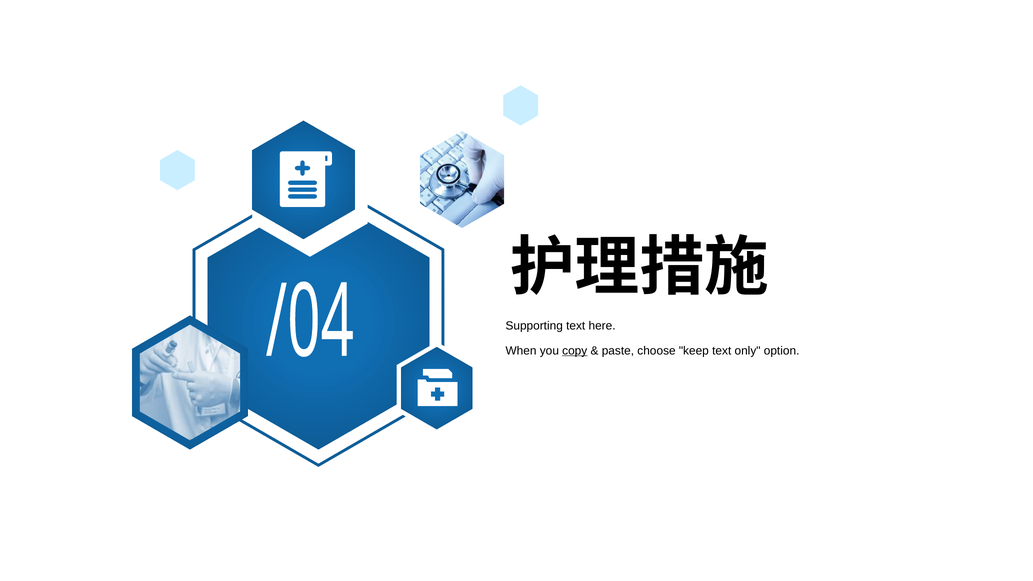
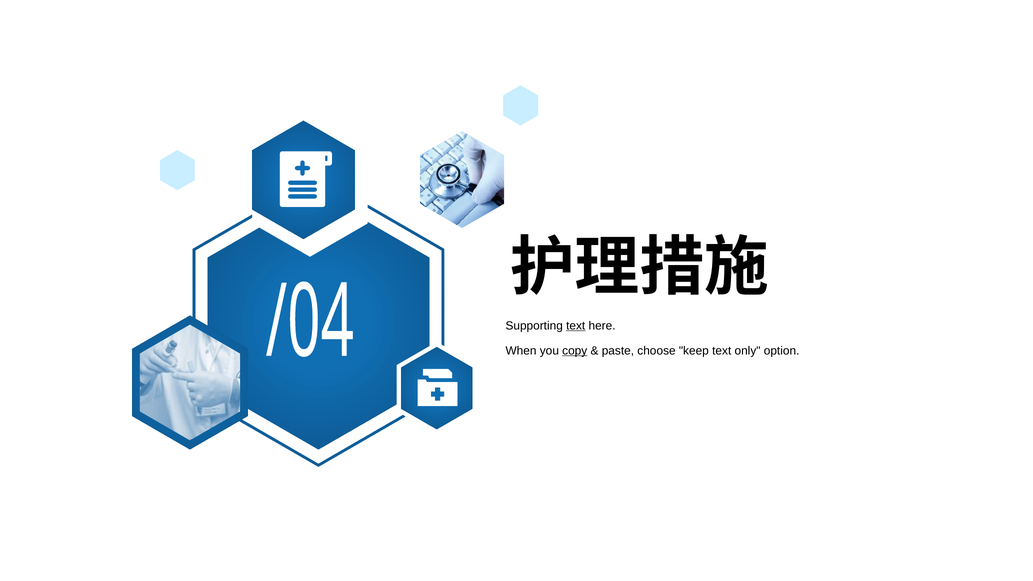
text at (576, 326) underline: none -> present
